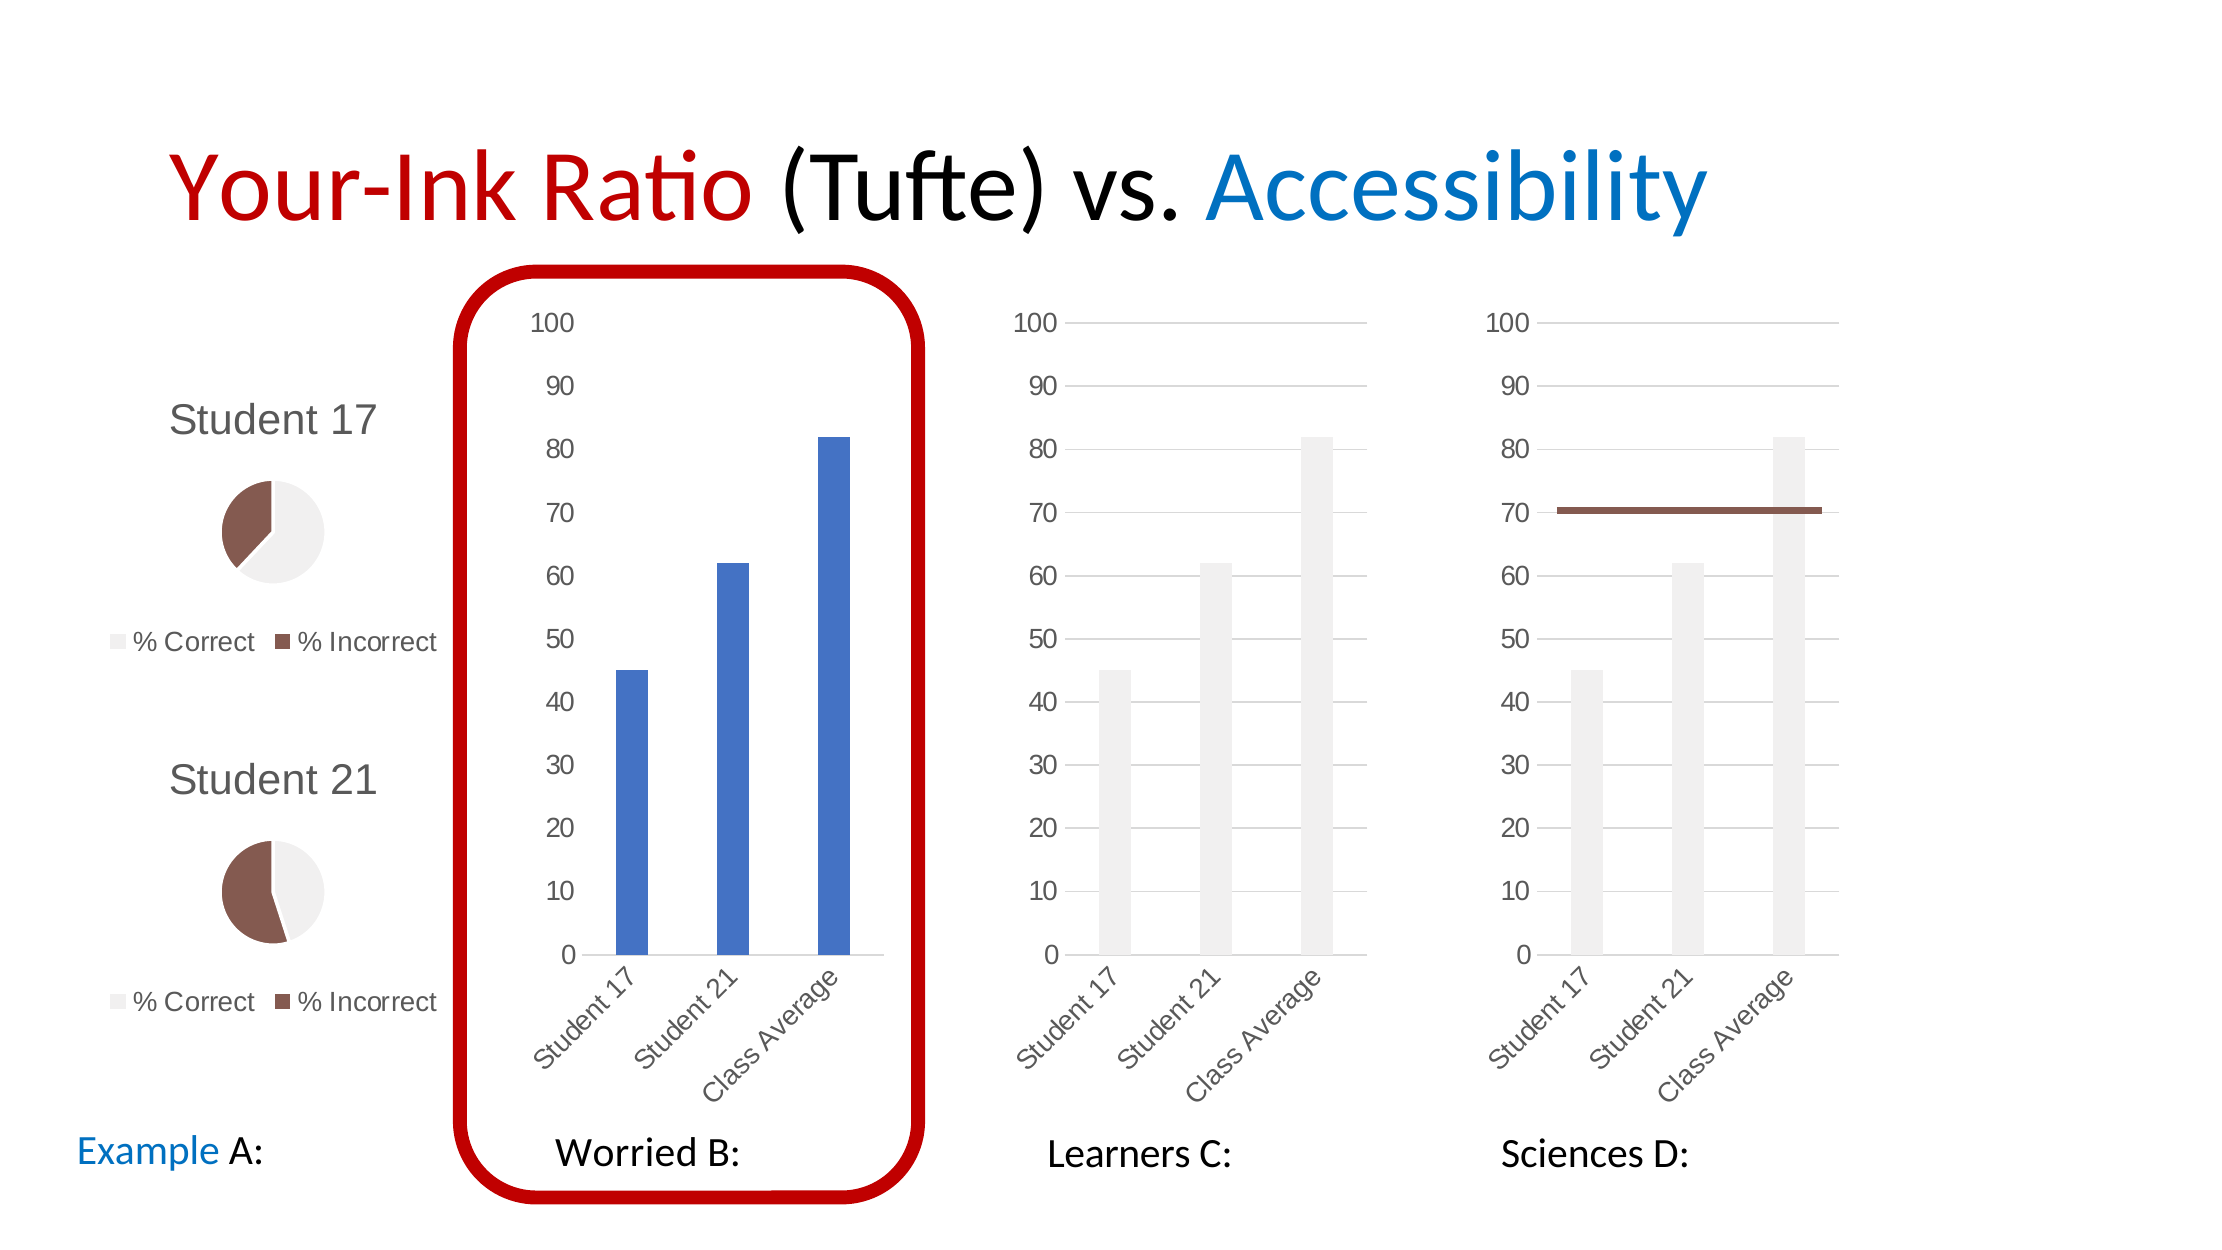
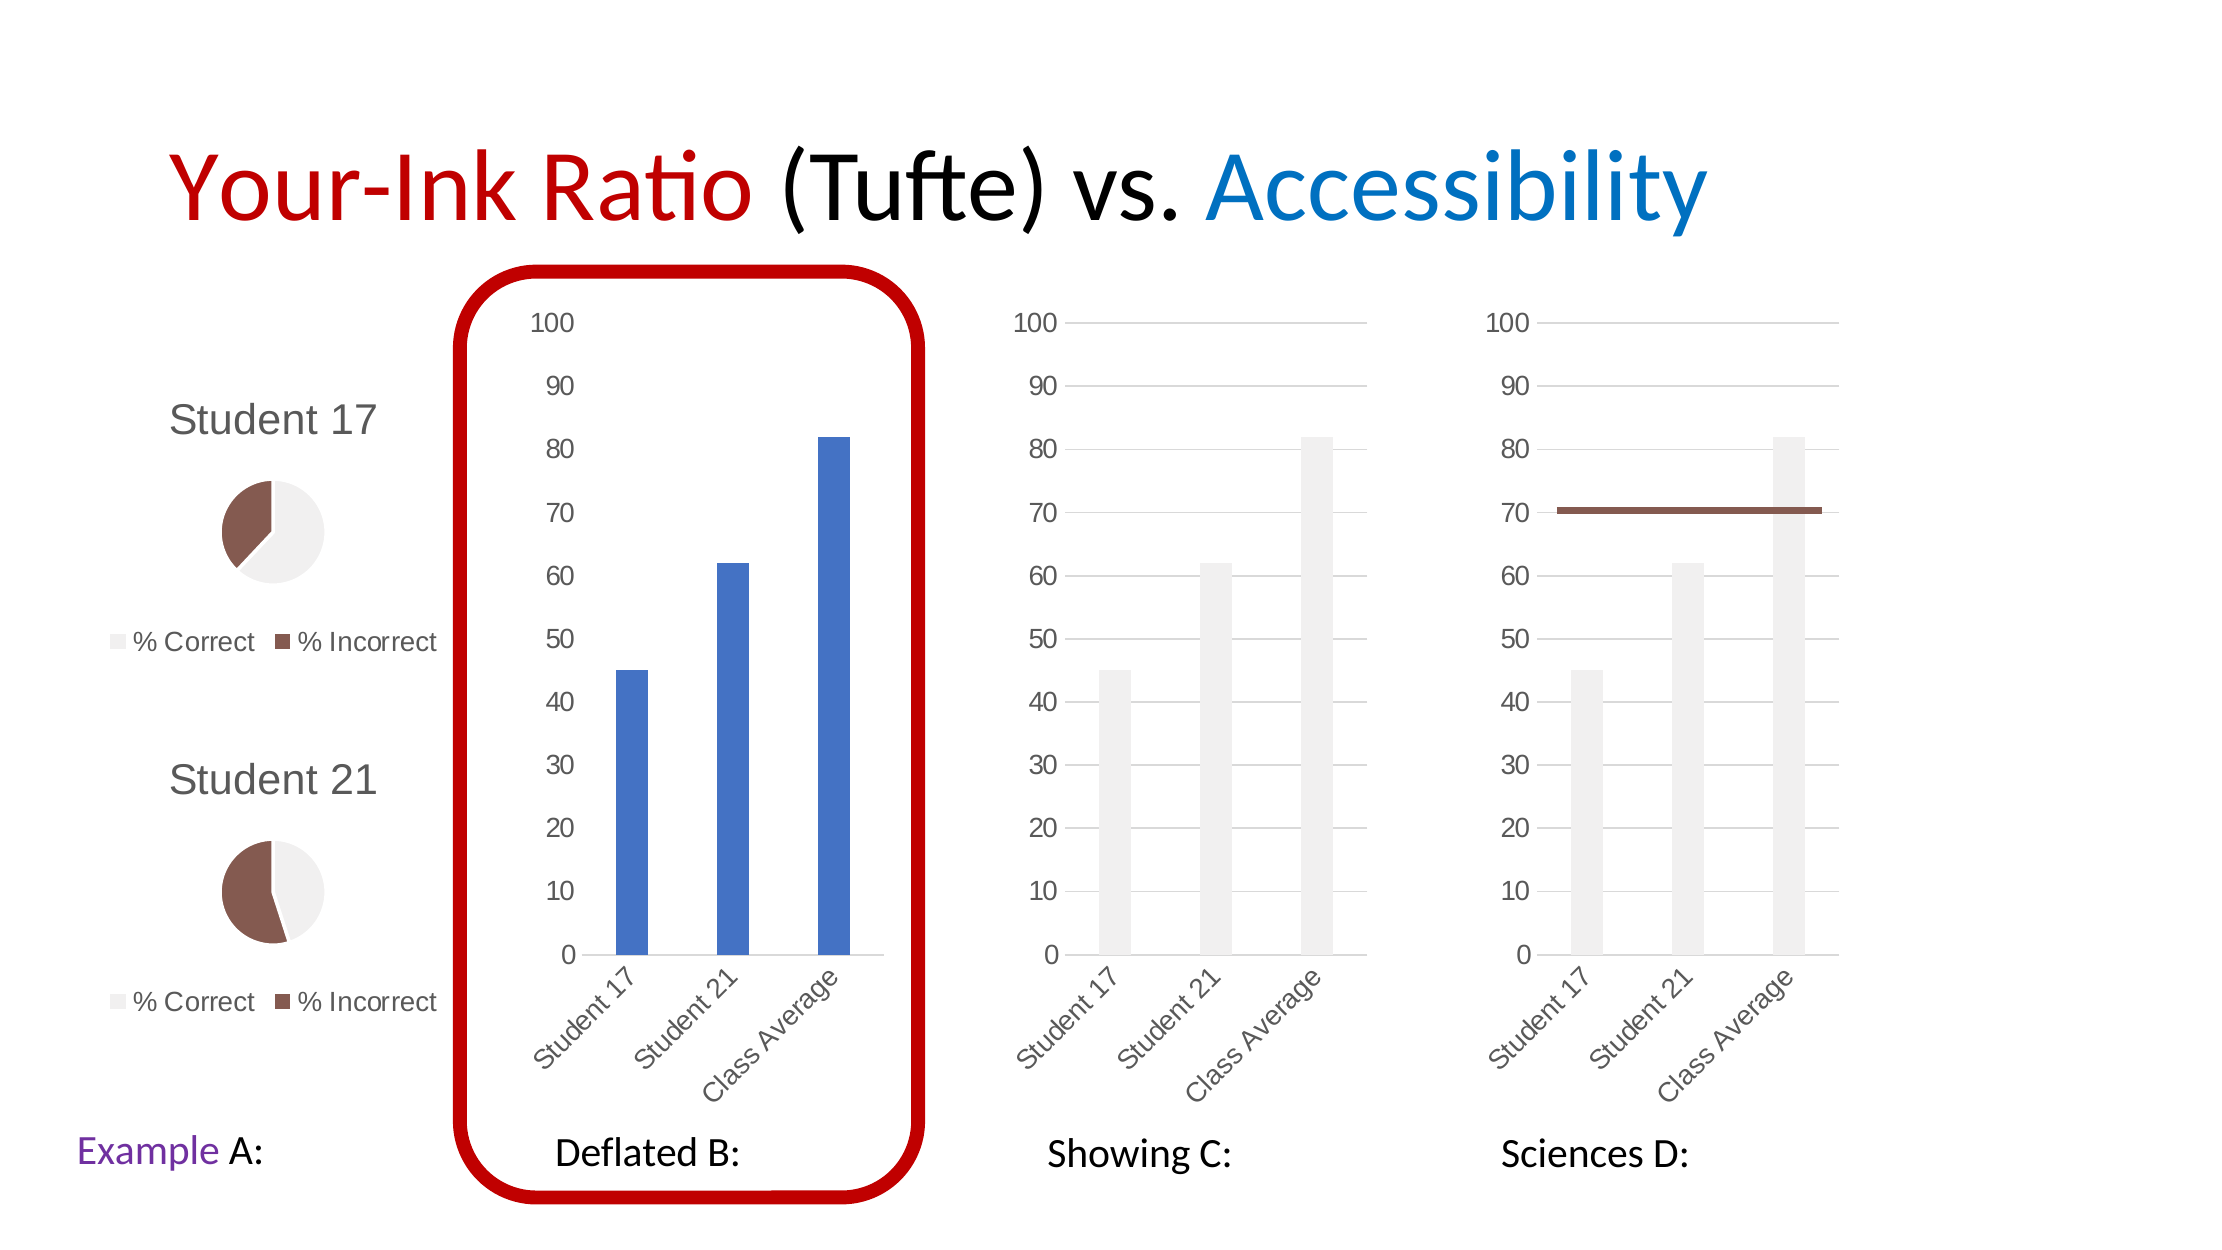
Example colour: blue -> purple
Worried: Worried -> Deflated
Learners: Learners -> Showing
